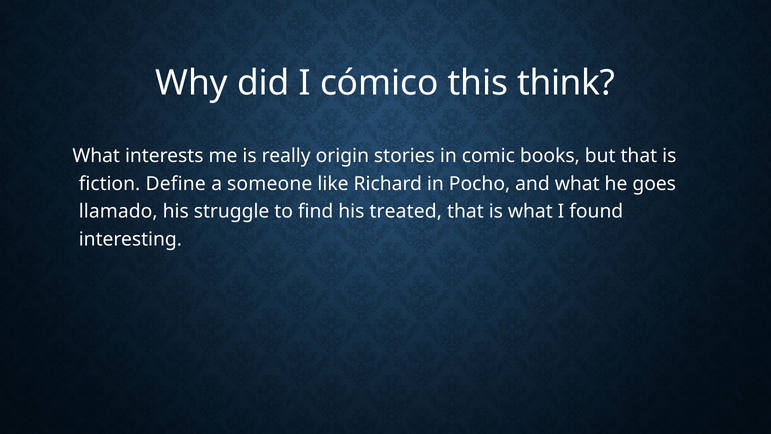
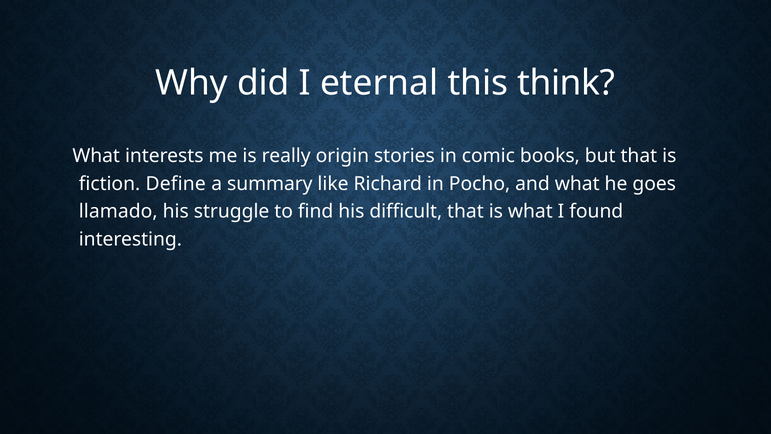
cómico: cómico -> eternal
someone: someone -> summary
treated: treated -> difficult
